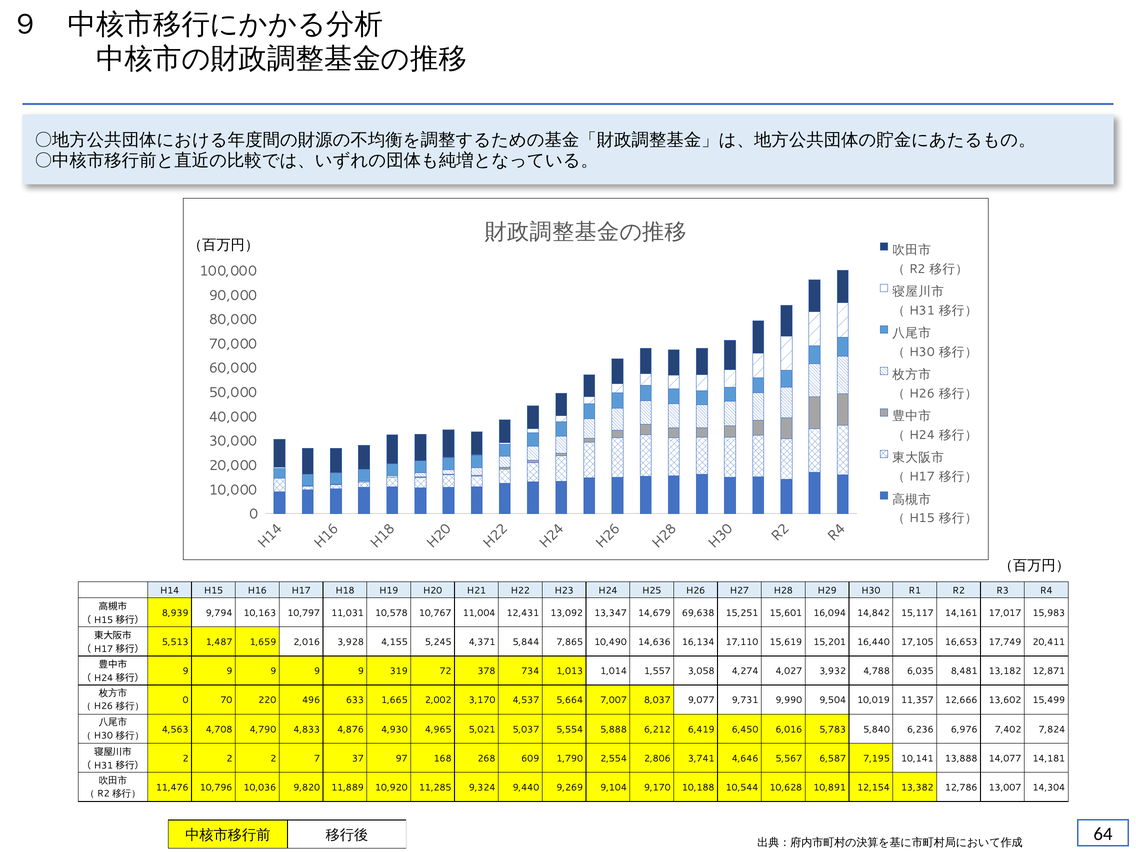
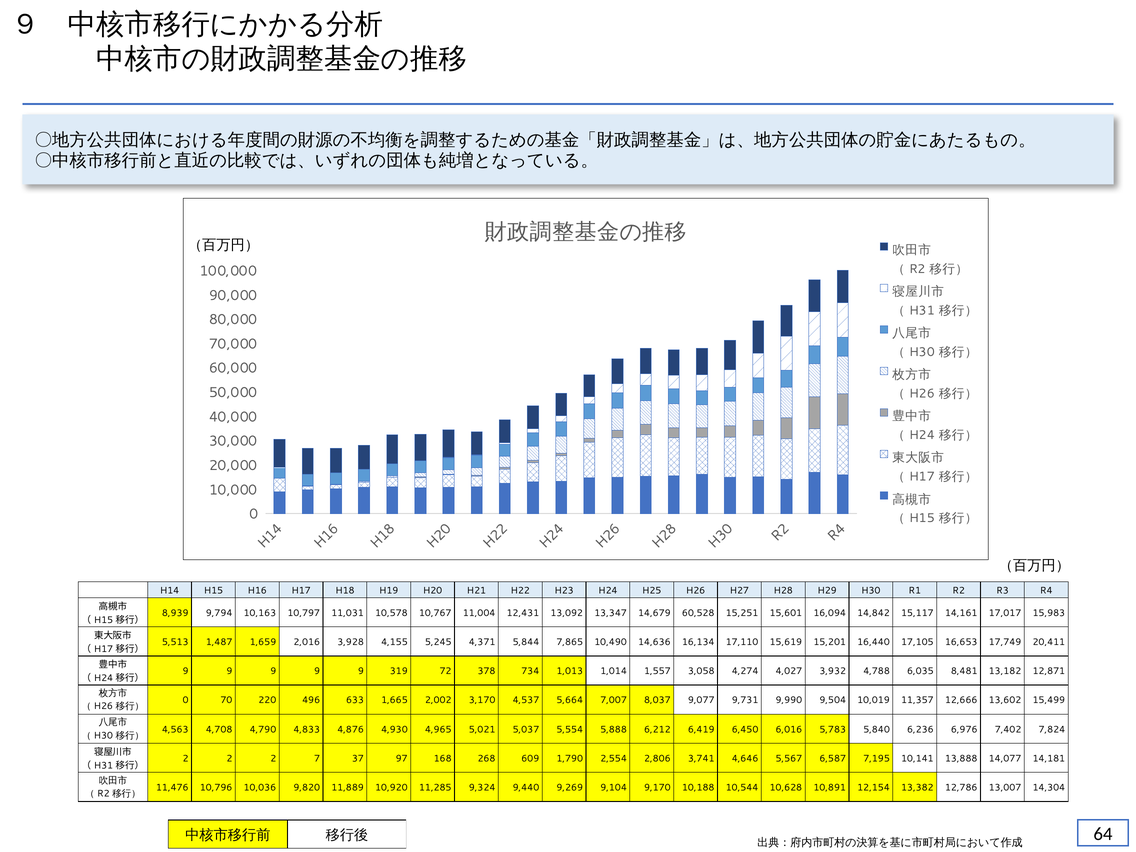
69,638: 69,638 -> 60,528
